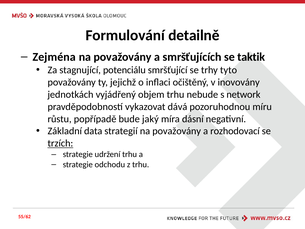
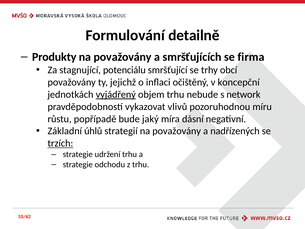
Zejména: Zejména -> Produkty
taktik: taktik -> firma
tyto: tyto -> obcí
inovovány: inovovány -> koncepční
vyjádřený underline: none -> present
dává: dává -> vlivů
data: data -> úhlů
rozhodovací: rozhodovací -> nadřízených
